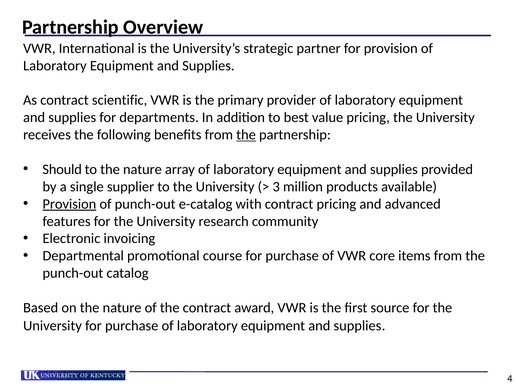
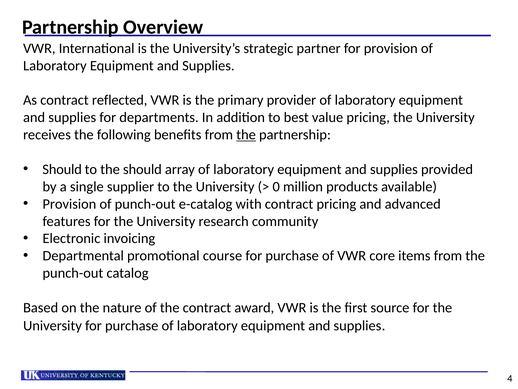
scientific: scientific -> reflected
to the nature: nature -> should
3: 3 -> 0
Provision at (69, 204) underline: present -> none
